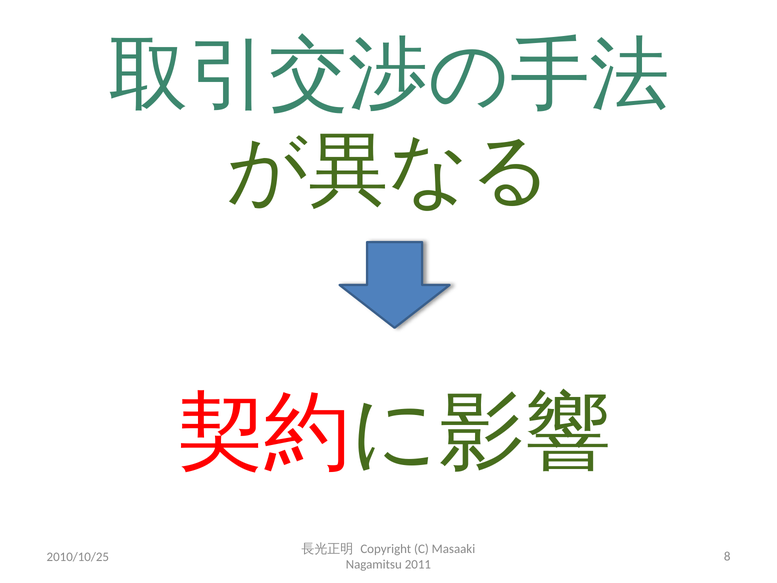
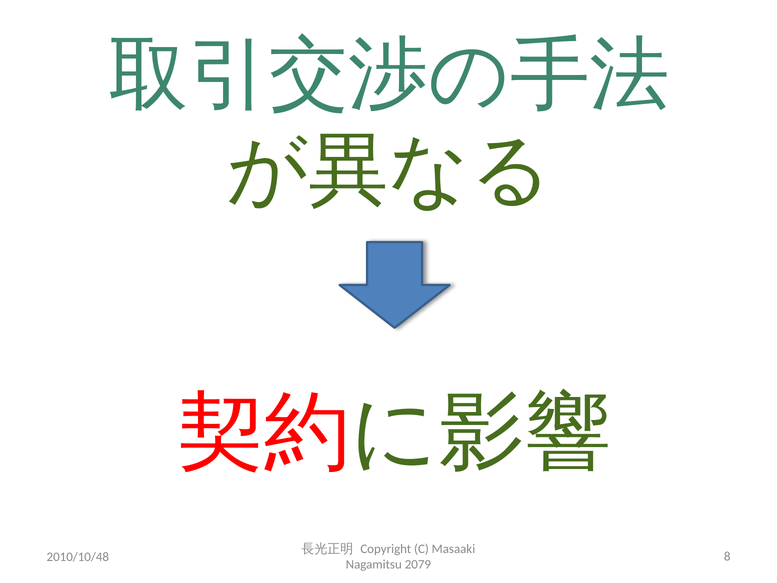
2010/10/25: 2010/10/25 -> 2010/10/48
2011: 2011 -> 2079
